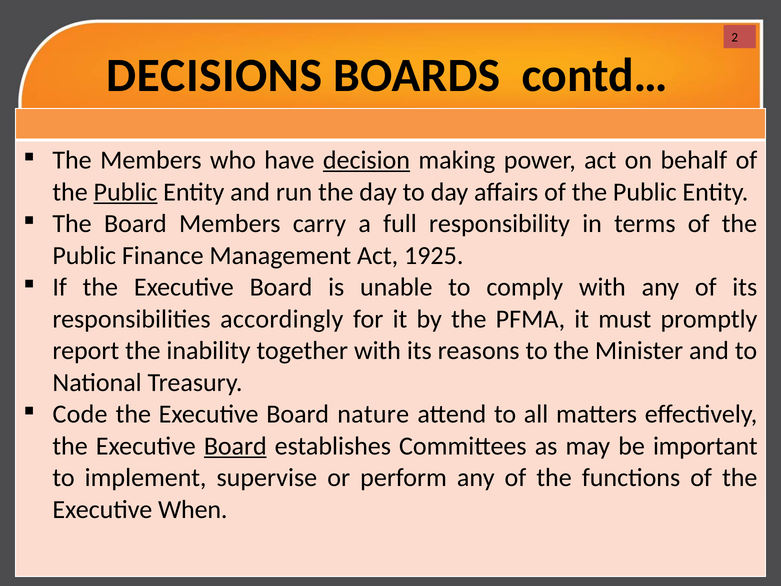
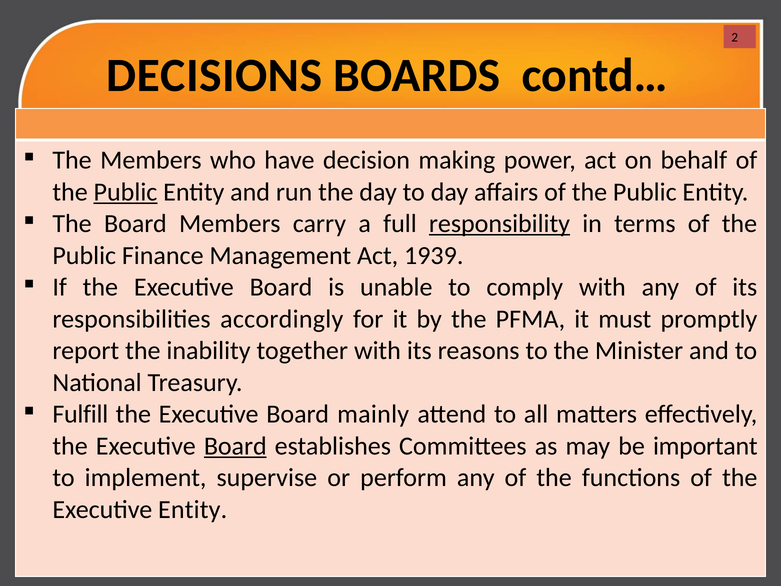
decision underline: present -> none
responsibility underline: none -> present
1925: 1925 -> 1939
Code: Code -> Fulfill
nature: nature -> mainly
Executive When: When -> Entity
